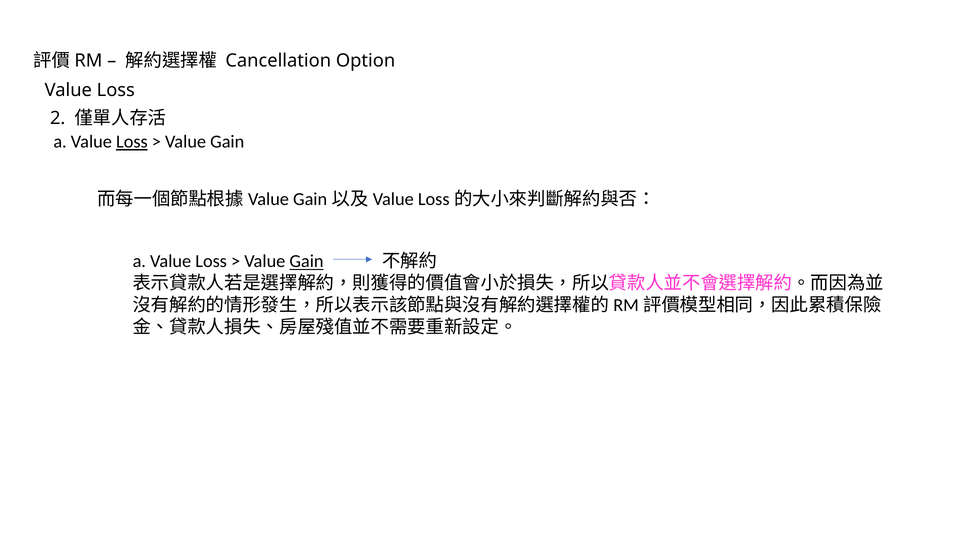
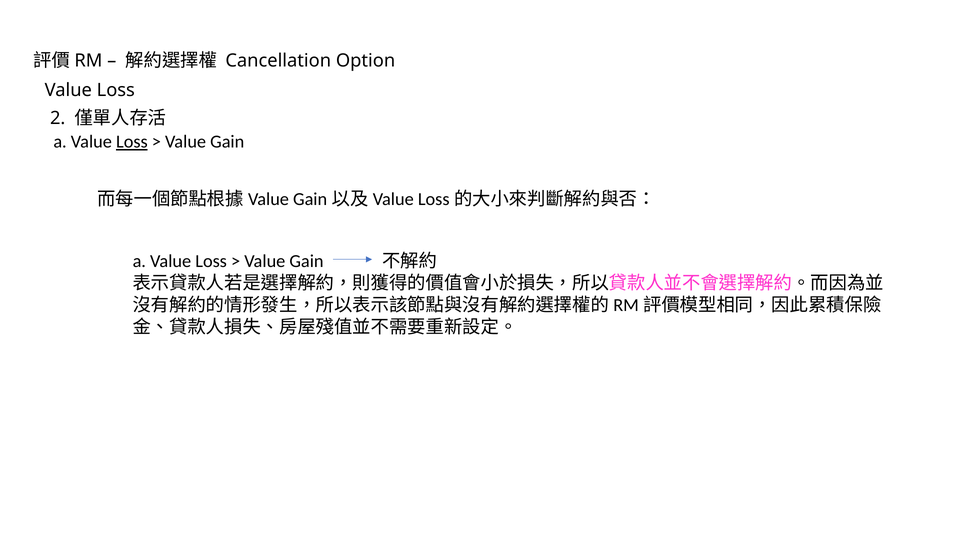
Gain at (307, 262) underline: present -> none
